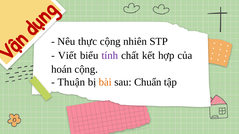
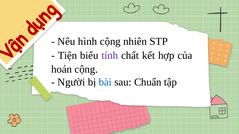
thực: thực -> hình
Viết: Viết -> Tiện
Thuận: Thuận -> Người
bài colour: orange -> blue
